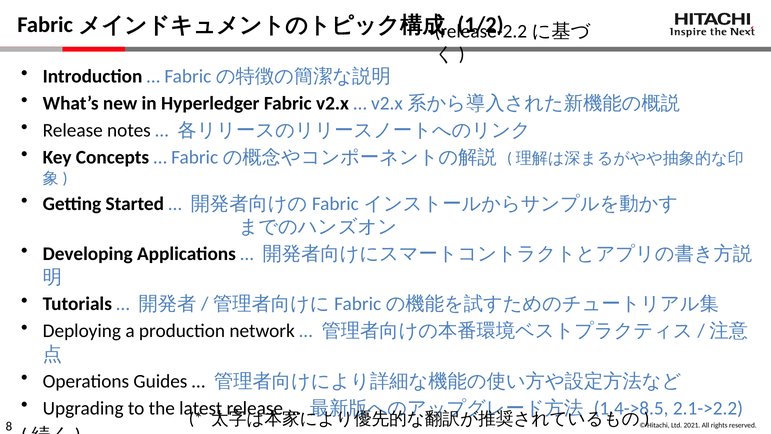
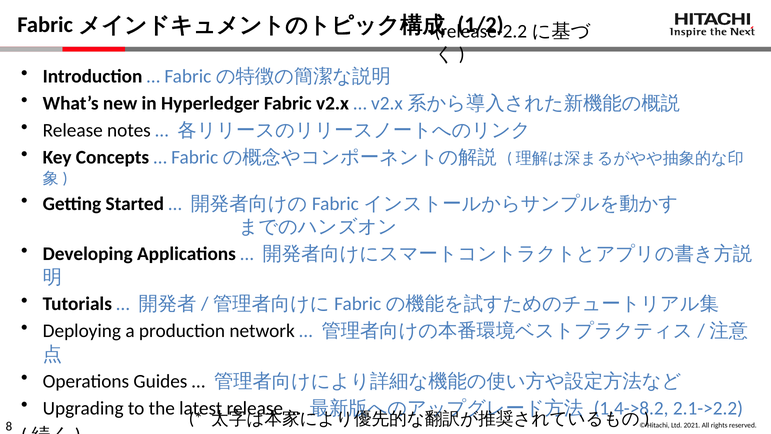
1.4->8.5: 1.4->8.5 -> 1.4->8.2
